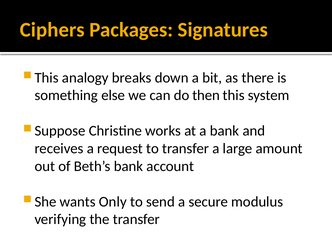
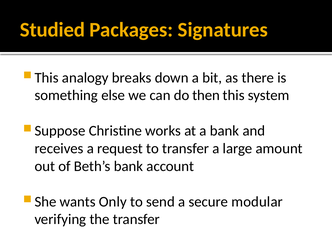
Ciphers: Ciphers -> Studied
modulus: modulus -> modular
